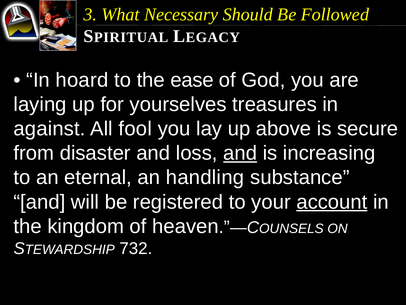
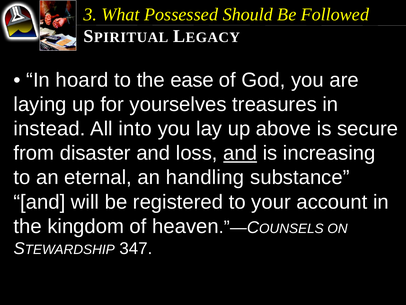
Necessary: Necessary -> Possessed
against: against -> instead
fool: fool -> into
account underline: present -> none
732: 732 -> 347
